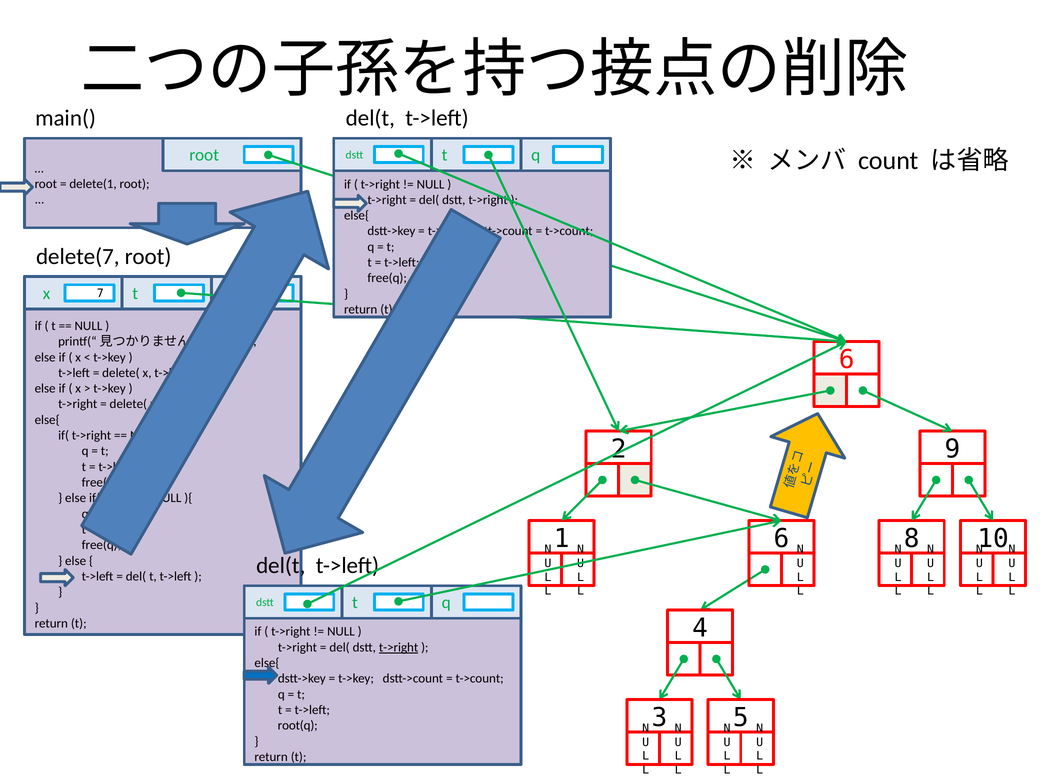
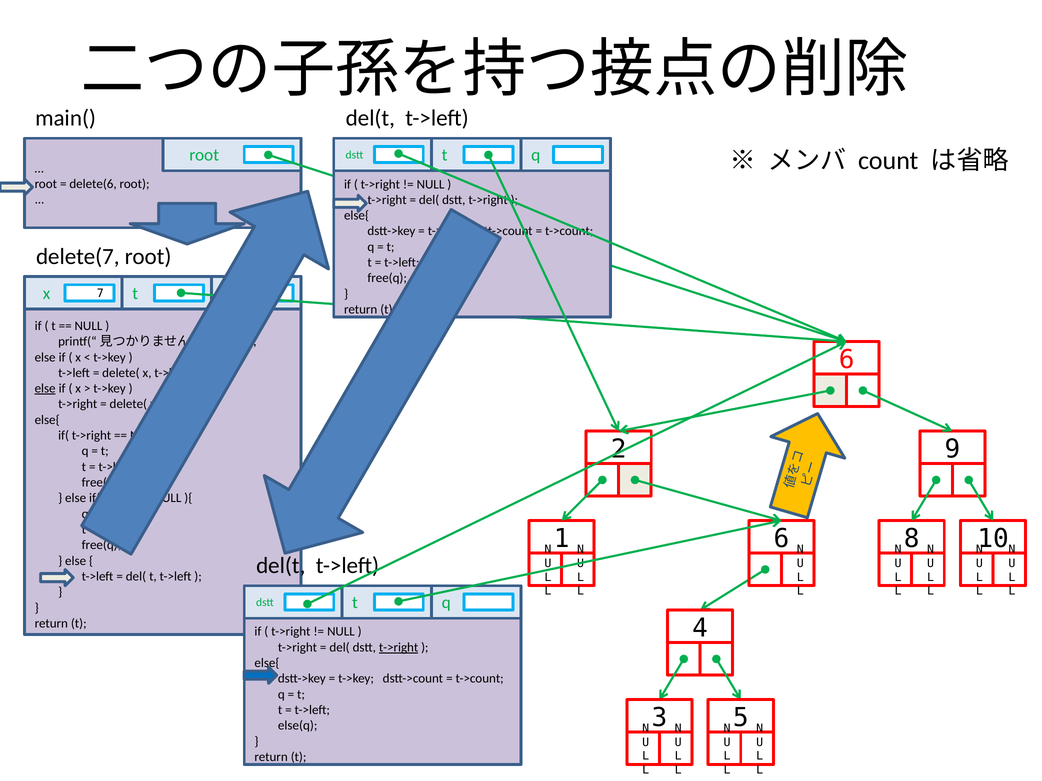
delete(1: delete(1 -> delete(6
else at (45, 389) underline: none -> present
root(q: root(q -> else(q
